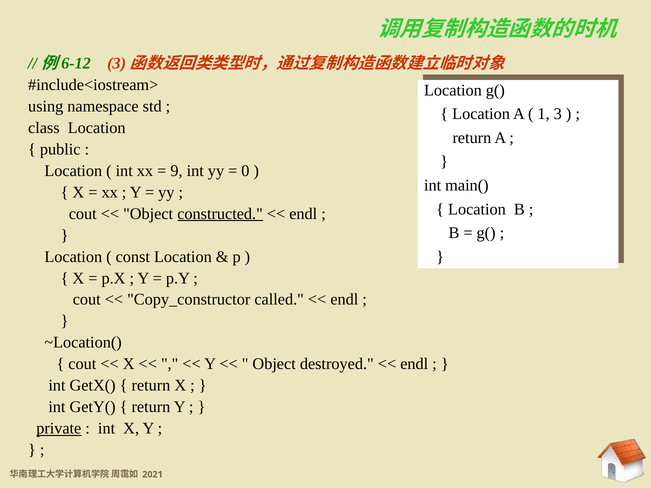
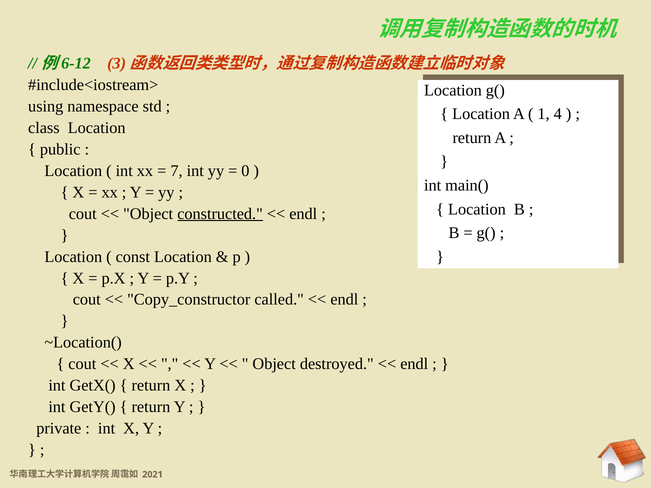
3: 3 -> 4
9: 9 -> 7
private underline: present -> none
